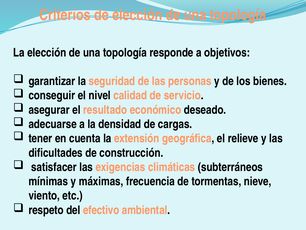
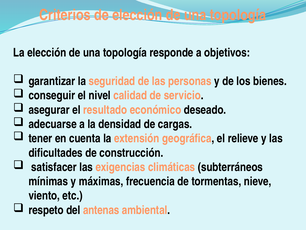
efectivo: efectivo -> antenas
